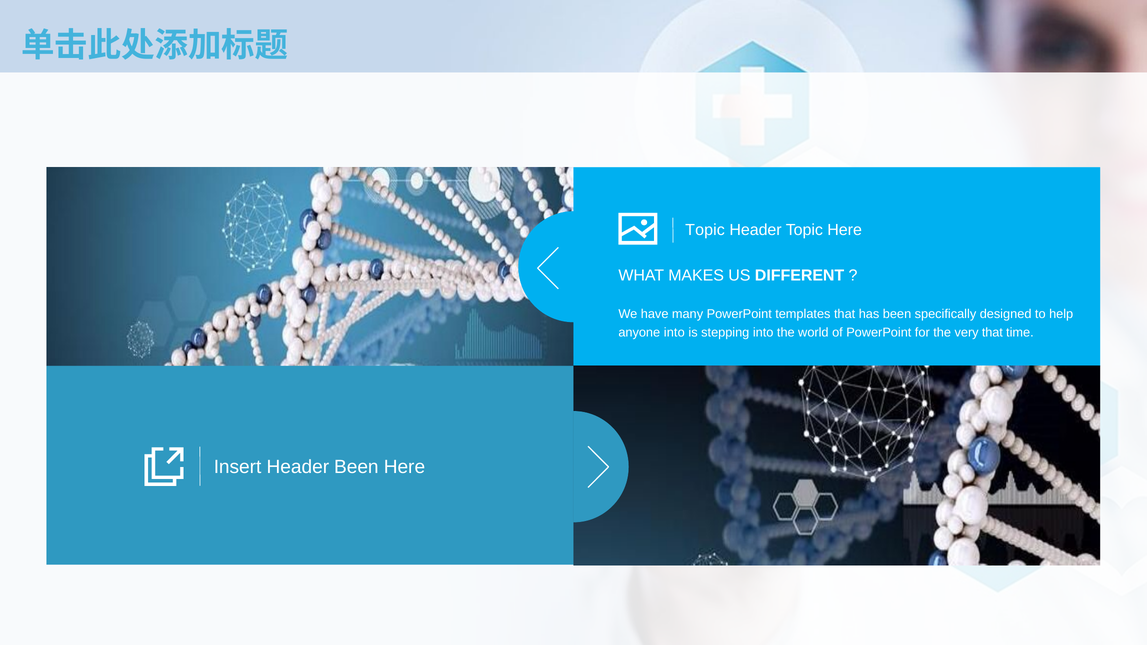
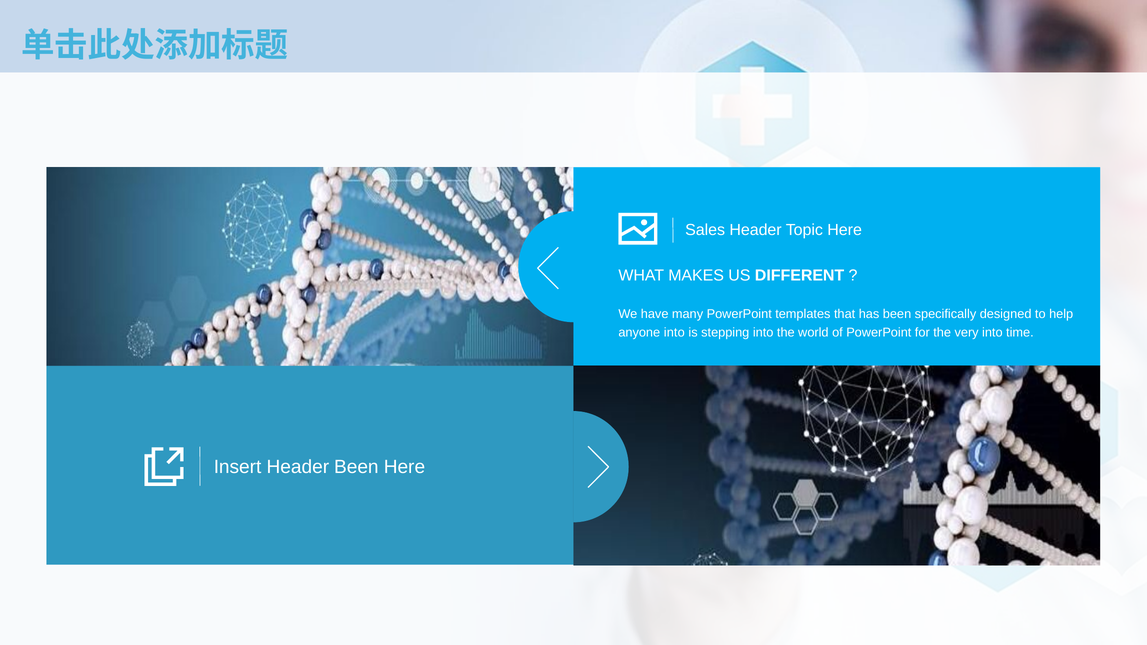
Topic at (705, 230): Topic -> Sales
very that: that -> into
